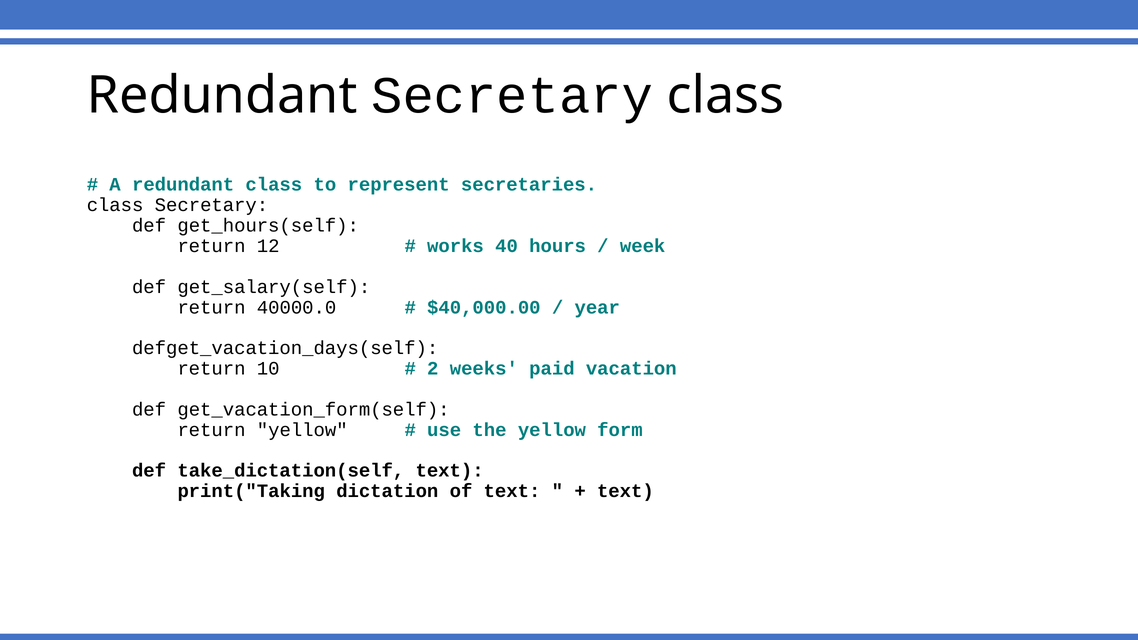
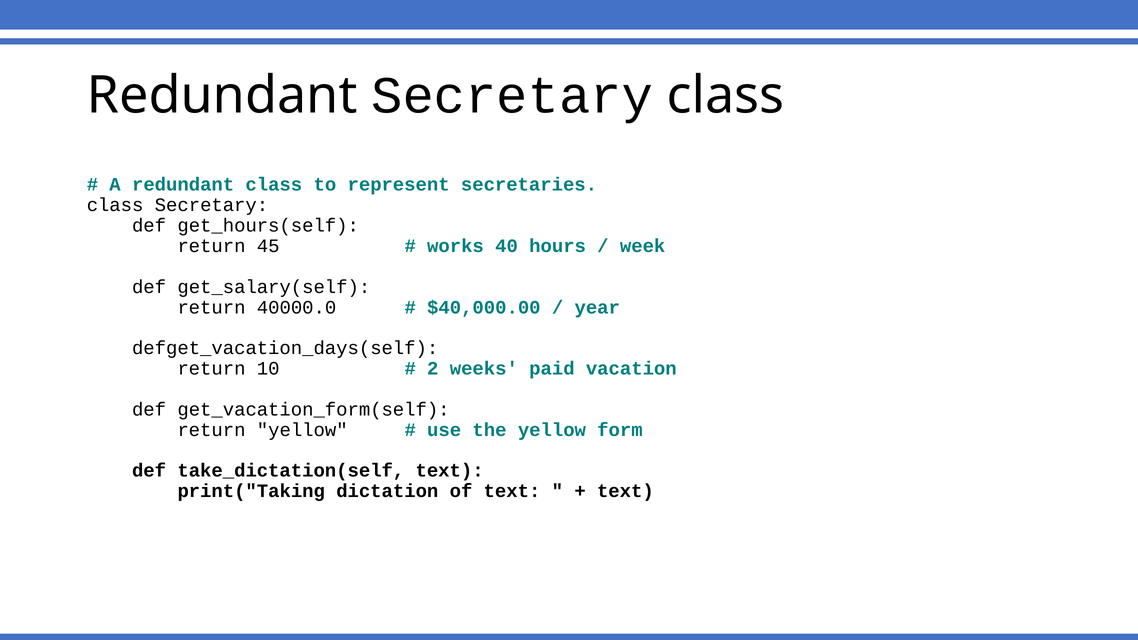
12: 12 -> 45
